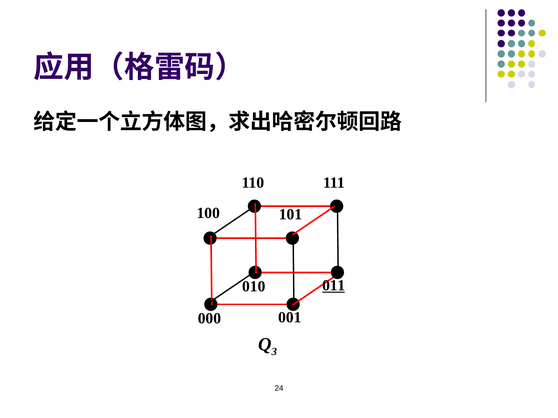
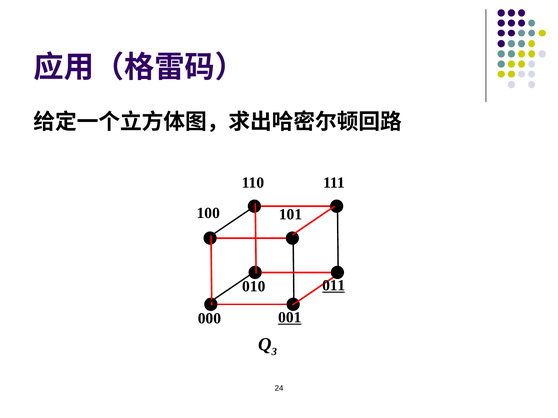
001 underline: none -> present
